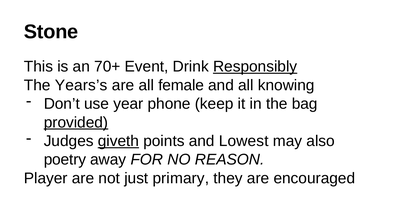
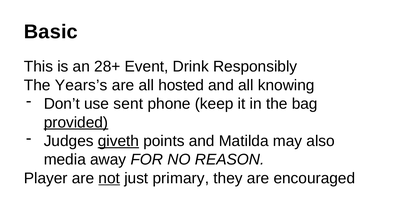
Stone: Stone -> Basic
70+: 70+ -> 28+
Responsibly underline: present -> none
female: female -> hosted
year: year -> sent
Lowest: Lowest -> Matilda
poetry: poetry -> media
not underline: none -> present
